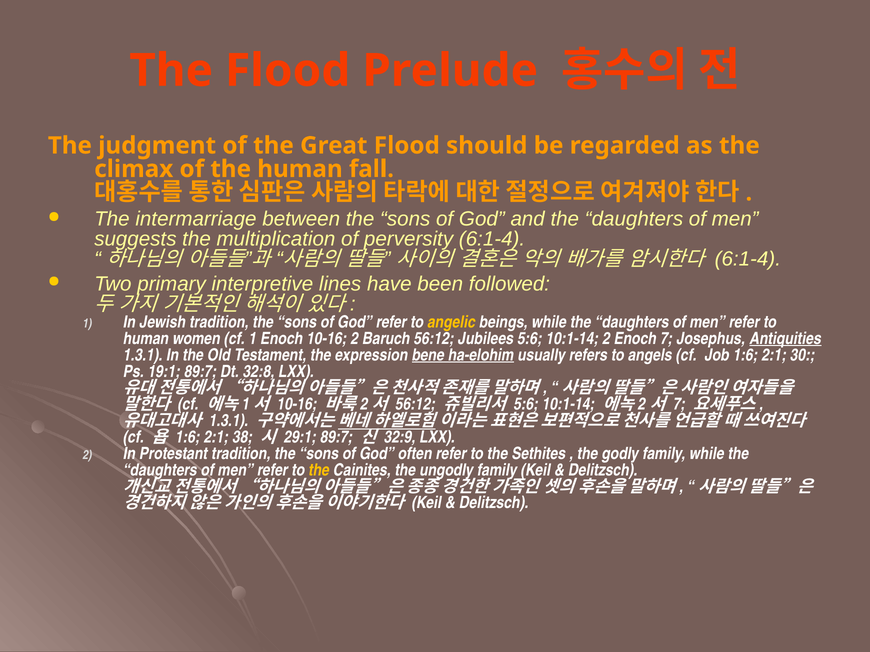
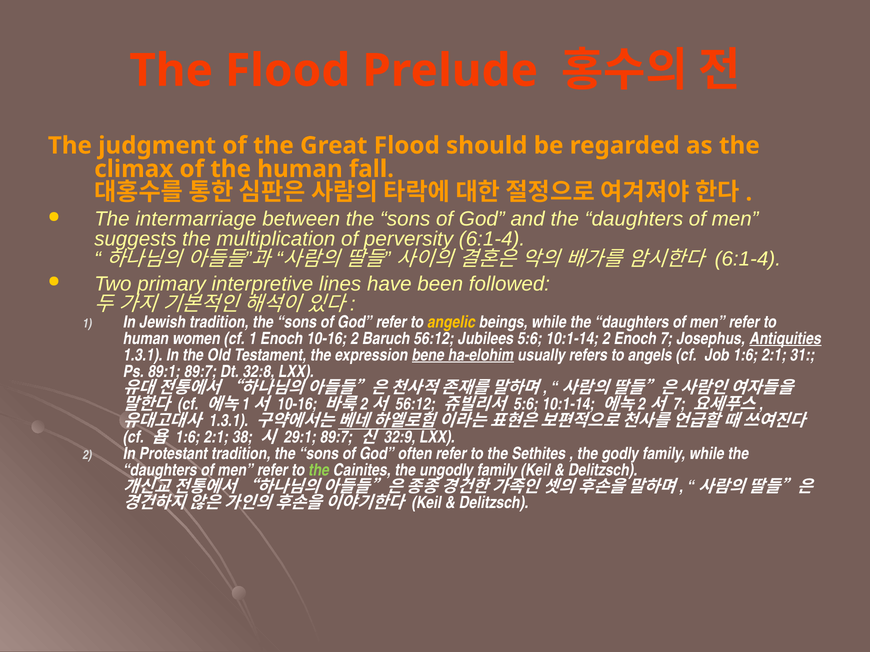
30: 30 -> 31
19:1: 19:1 -> 89:1
the at (319, 470) colour: yellow -> light green
